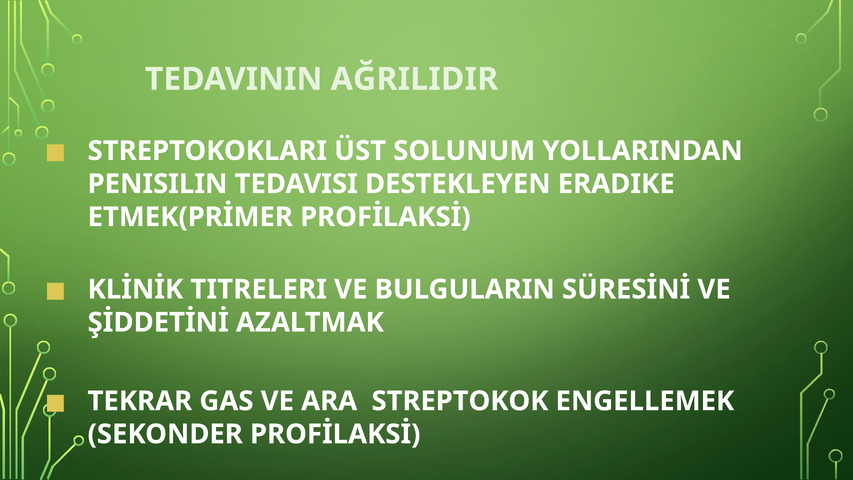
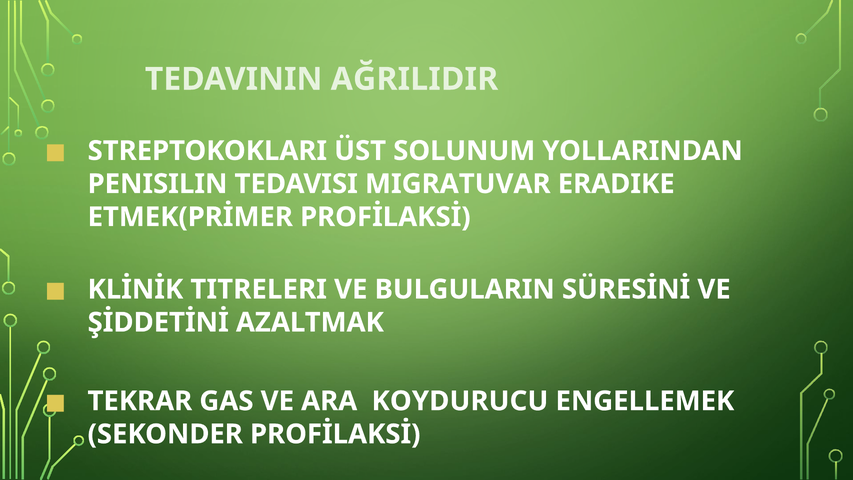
DESTEKLEYEN: DESTEKLEYEN -> MIGRATUVAR
STREPTOKOK: STREPTOKOK -> KOYDURUCU
